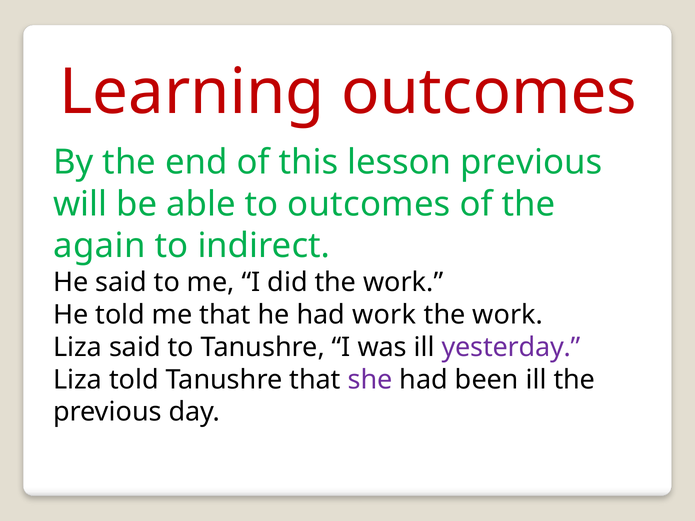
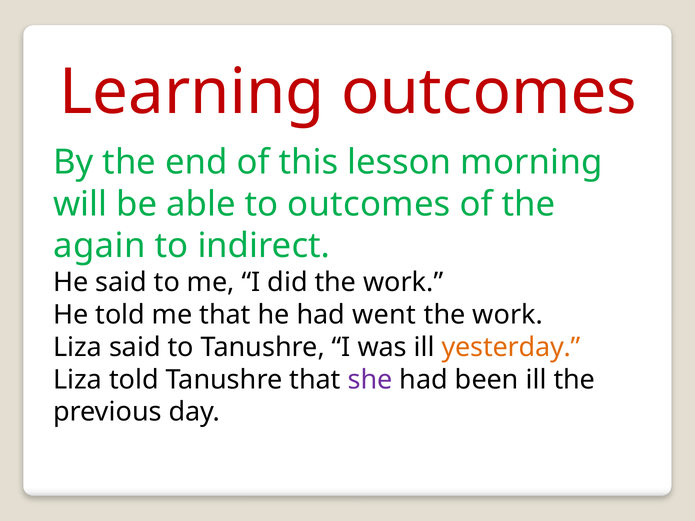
lesson previous: previous -> morning
had work: work -> went
yesterday colour: purple -> orange
